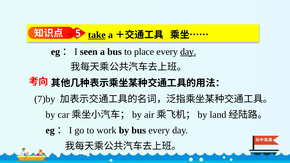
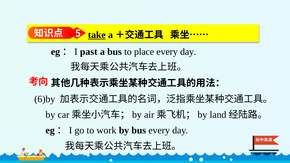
seen: seen -> past
day at (188, 52) underline: present -> none
7)by: 7)by -> 6)by
